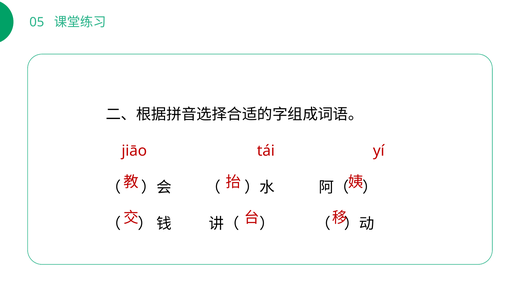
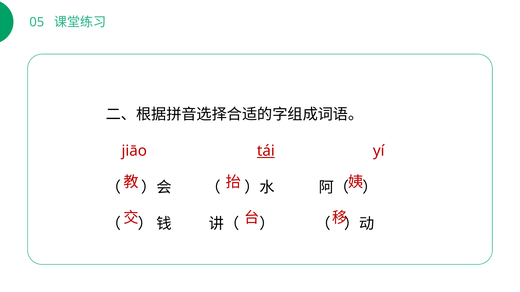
tái underline: none -> present
